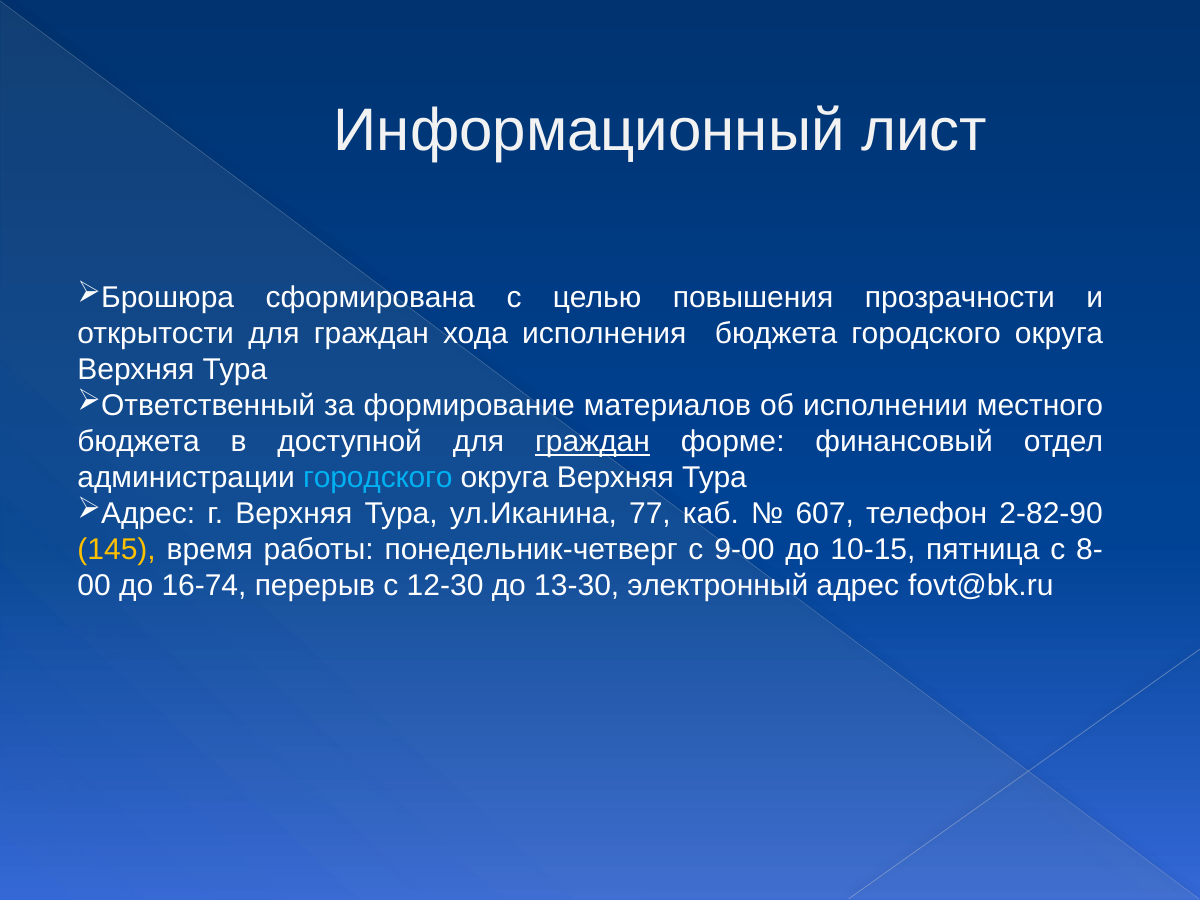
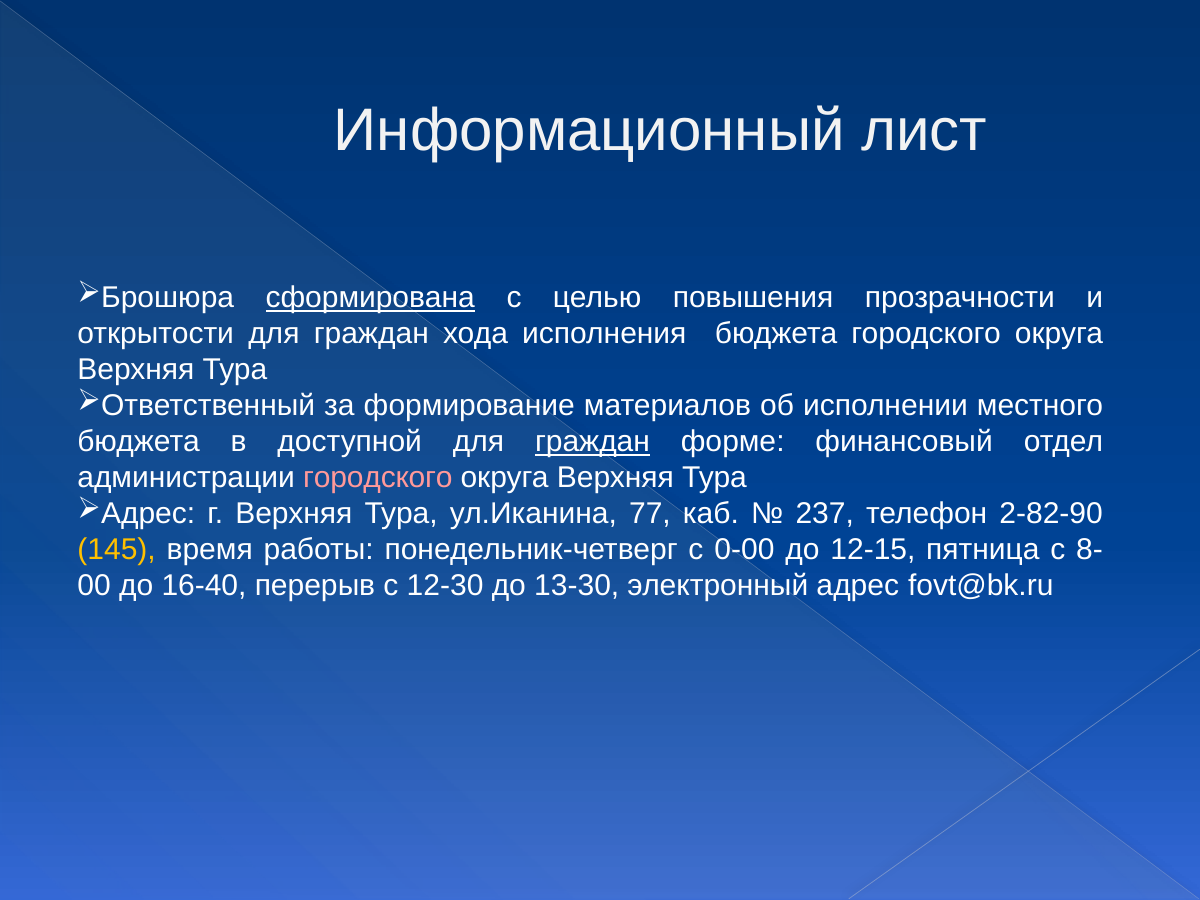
сформирована underline: none -> present
городского at (378, 478) colour: light blue -> pink
607: 607 -> 237
9-00: 9-00 -> 0-00
10-15: 10-15 -> 12-15
16-74: 16-74 -> 16-40
